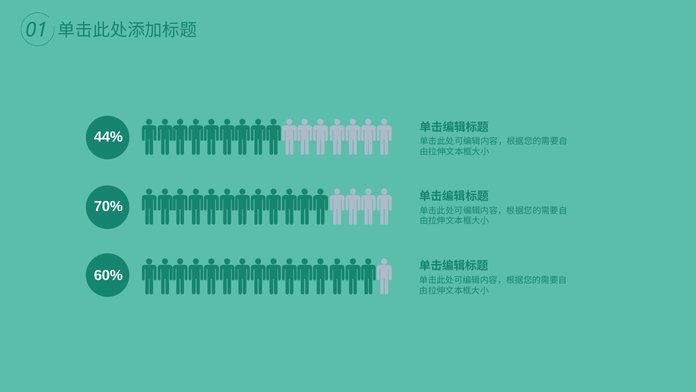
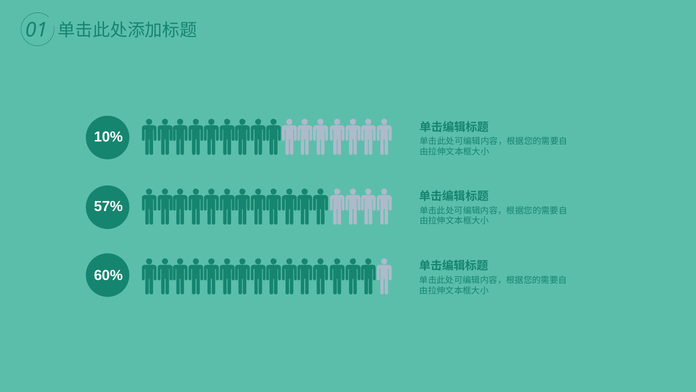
44%: 44% -> 10%
70%: 70% -> 57%
